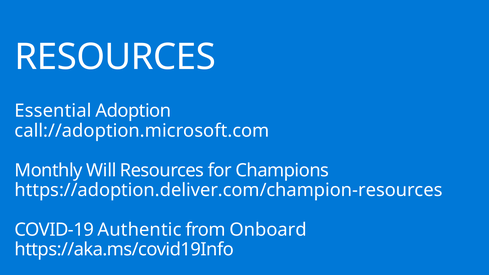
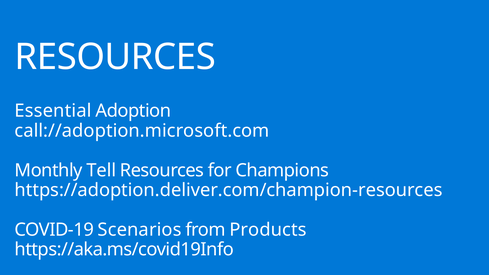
Will: Will -> Tell
Authentic: Authentic -> Scenarios
Onboard: Onboard -> Products
